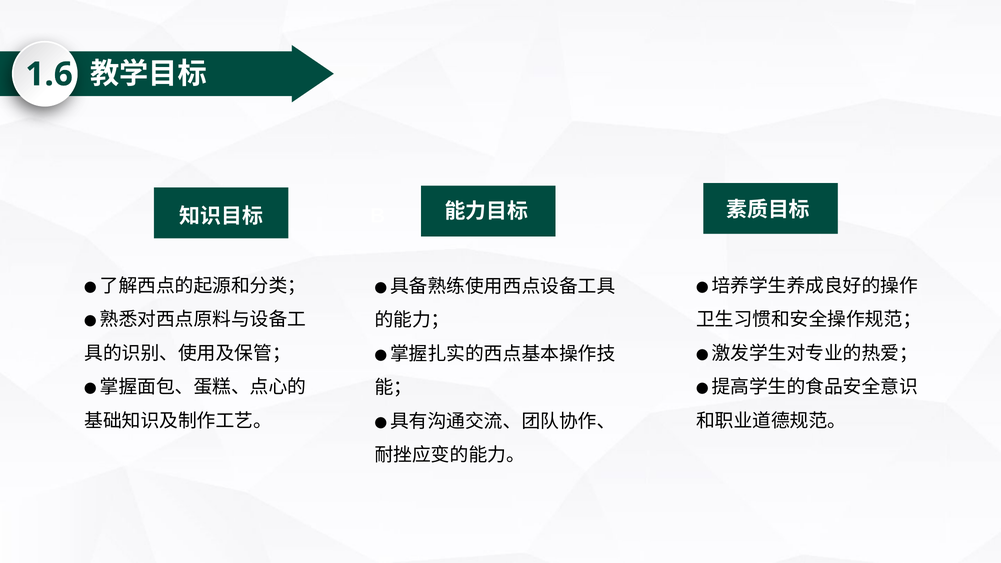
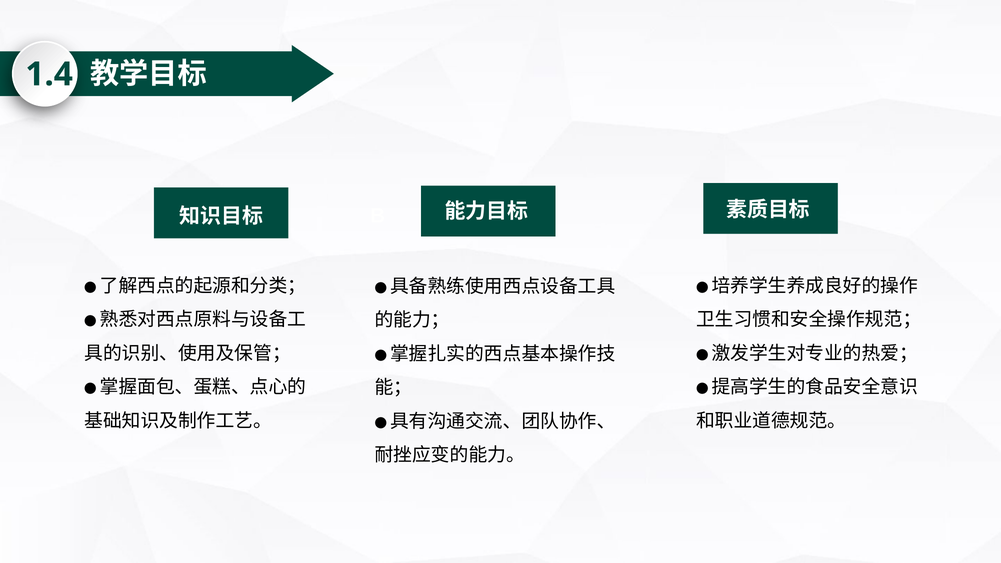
1.6: 1.6 -> 1.4
